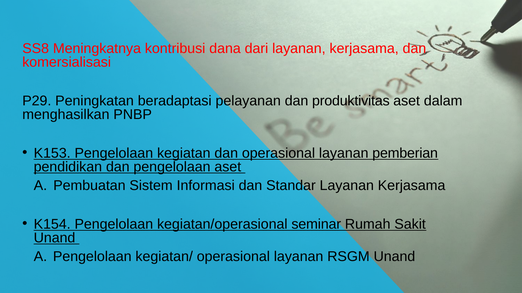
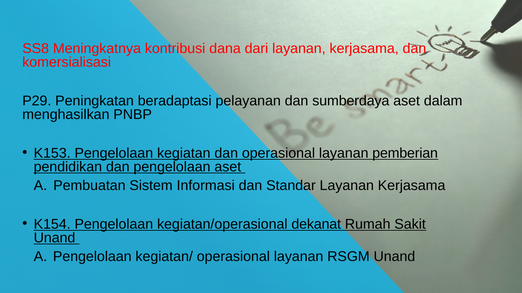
produktivitas: produktivitas -> sumberdaya
seminar: seminar -> dekanat
